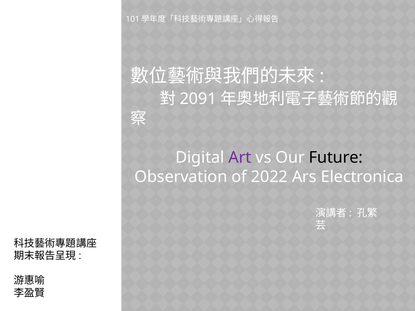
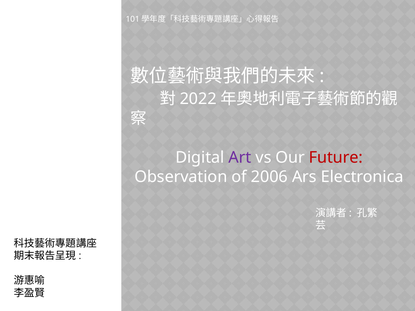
2091: 2091 -> 2022
Future colour: black -> red
2022: 2022 -> 2006
